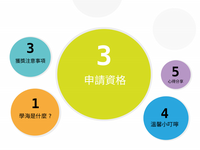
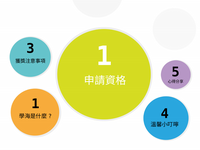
3 at (104, 56): 3 -> 1
